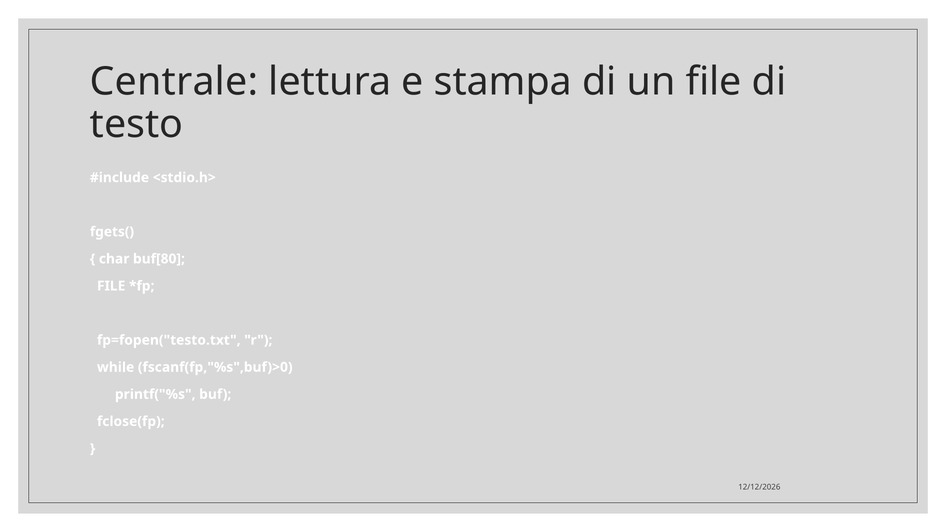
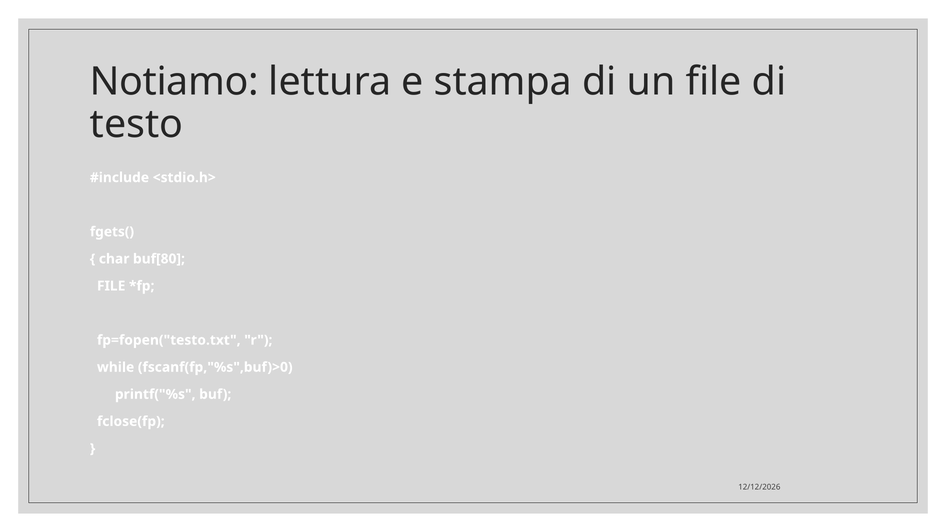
Centrale: Centrale -> Notiamo
